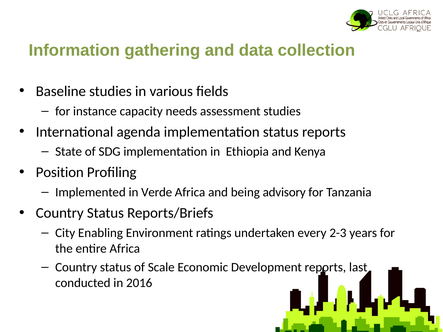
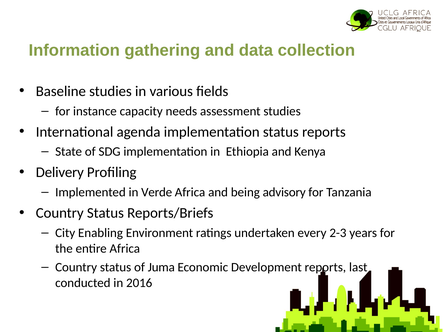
Position: Position -> Delivery
Scale: Scale -> Juma
